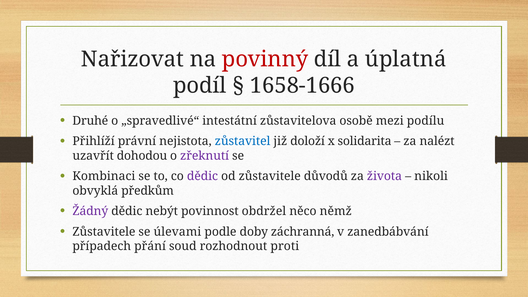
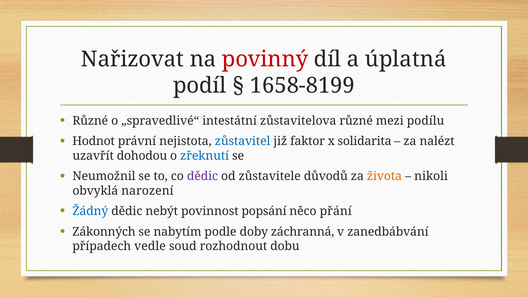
1658-1666: 1658-1666 -> 1658-8199
Druhé at (90, 121): Druhé -> Různé
zůstavitelova osobě: osobě -> různé
Přihlíží: Přihlíží -> Hodnot
doloží: doloží -> faktor
zřeknutí colour: purple -> blue
Kombinaci: Kombinaci -> Neumožnil
života colour: purple -> orange
předkům: předkům -> narození
Žádný colour: purple -> blue
obdržel: obdržel -> popsání
němž: němž -> přání
Zůstavitele at (104, 232): Zůstavitele -> Zákonných
úlevami: úlevami -> nabytím
přání: přání -> vedle
proti: proti -> dobu
